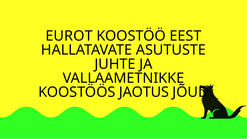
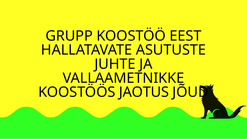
EUROT: EUROT -> GRUPP
